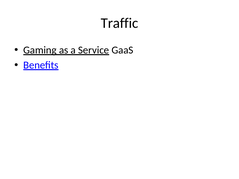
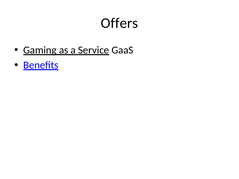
Traffic: Traffic -> Offers
